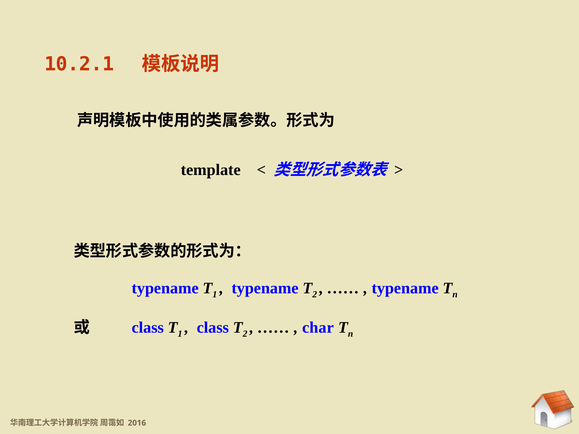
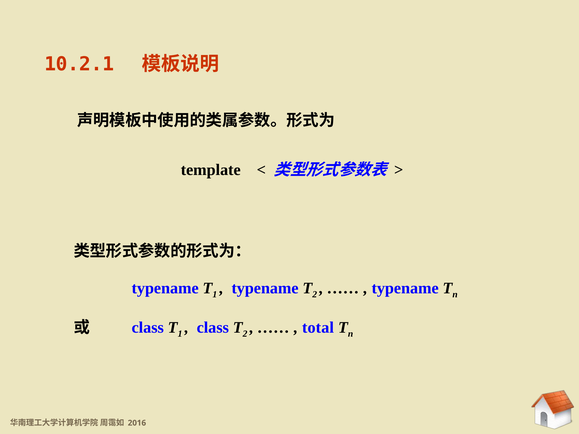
char: char -> total
